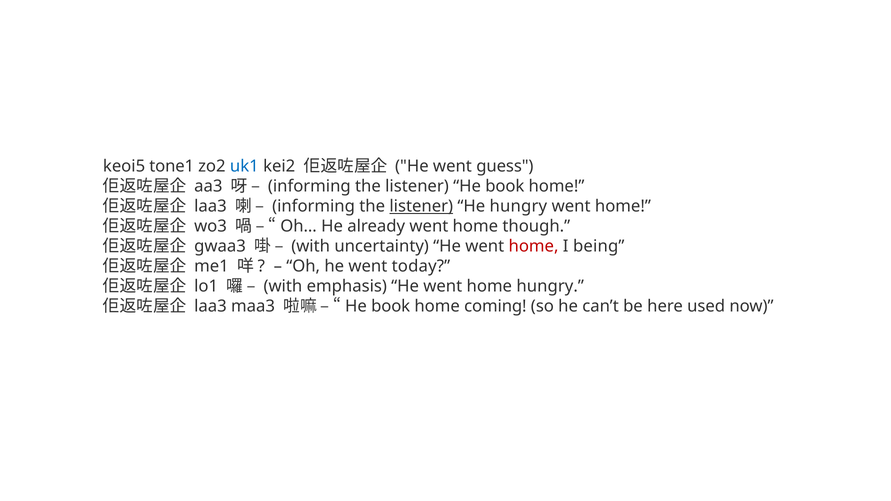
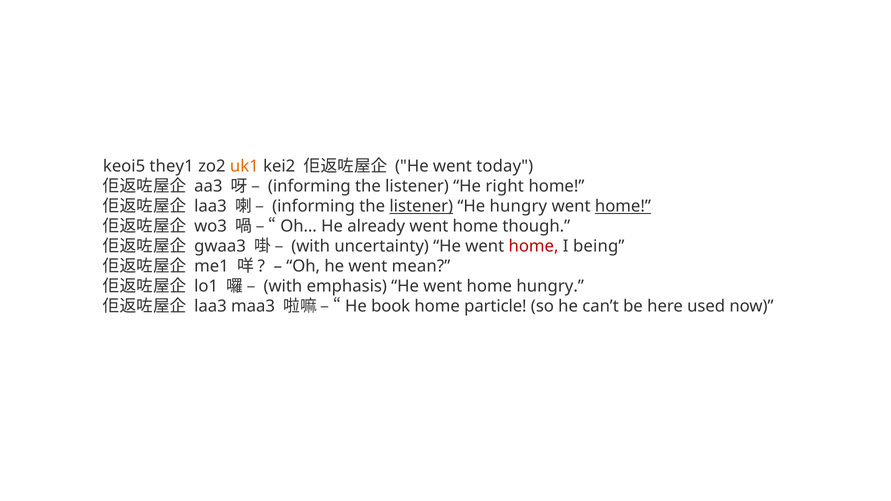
tone1: tone1 -> they1
uk1 colour: blue -> orange
guess: guess -> today
listener He book: book -> right
home at (623, 206) underline: none -> present
today: today -> mean
coming: coming -> particle
